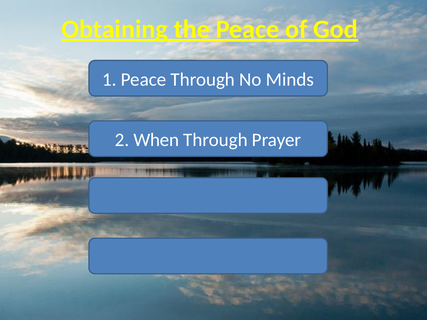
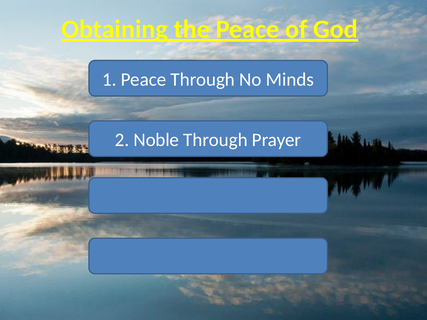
When: When -> Noble
